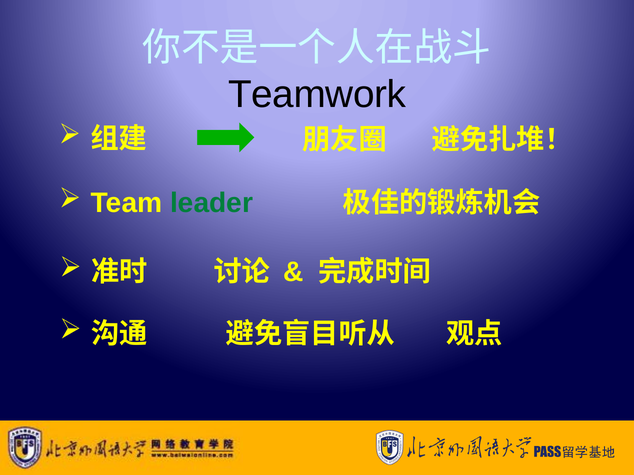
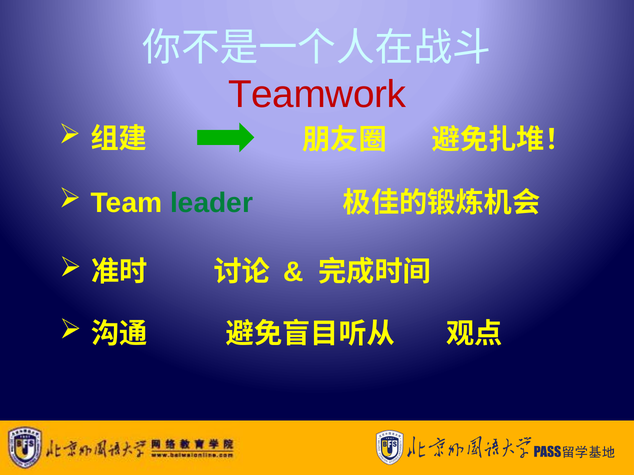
Teamwork colour: black -> red
